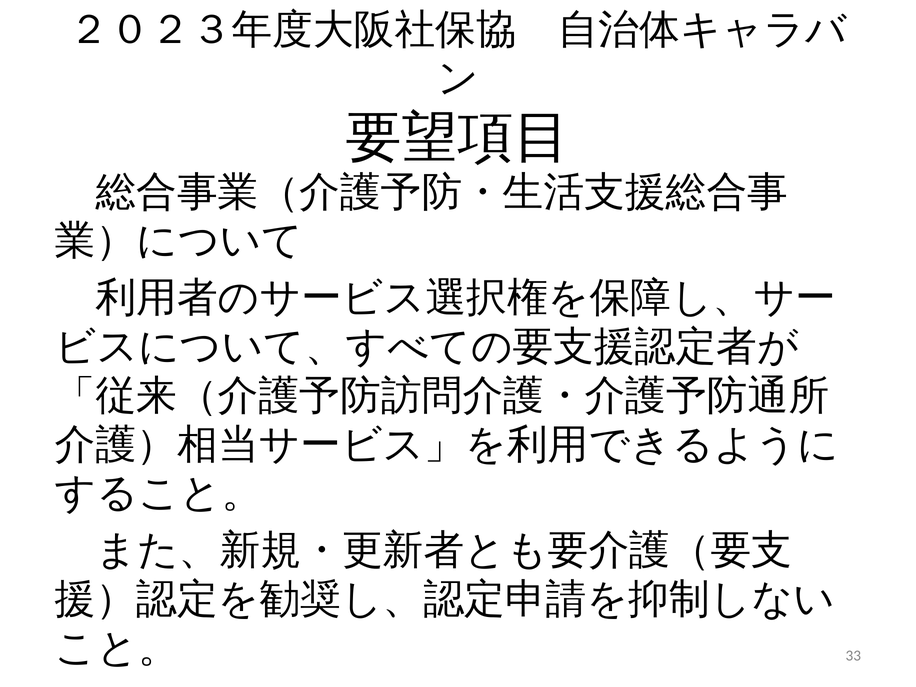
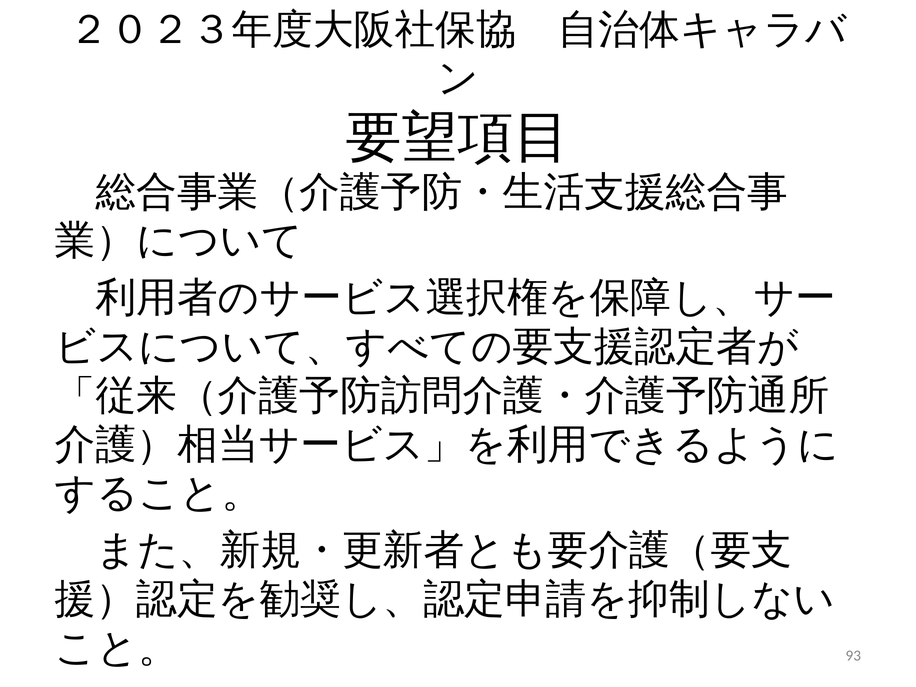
33: 33 -> 93
